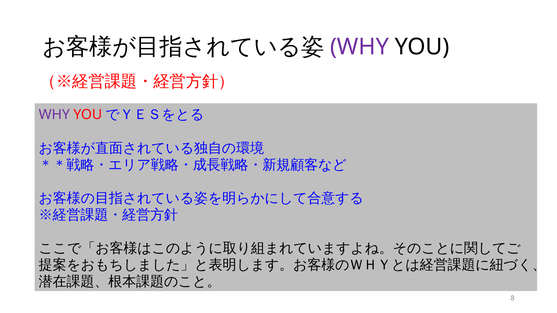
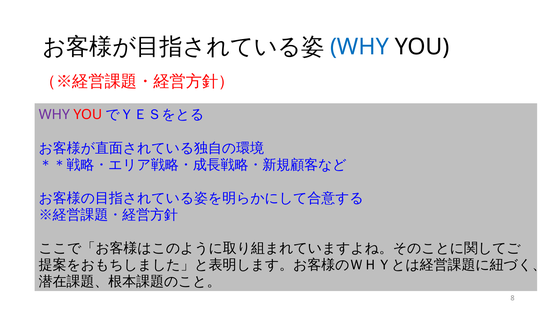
WHY at (359, 47) colour: purple -> blue
